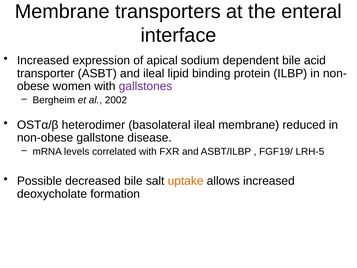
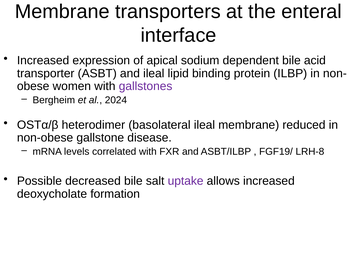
2002: 2002 -> 2024
LRH-5: LRH-5 -> LRH-8
uptake colour: orange -> purple
